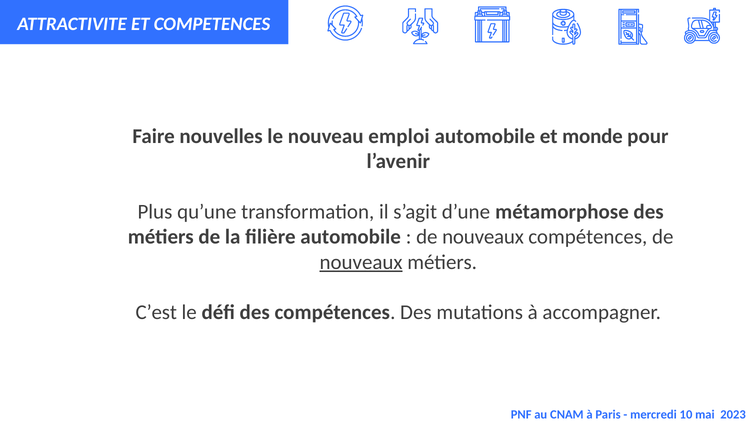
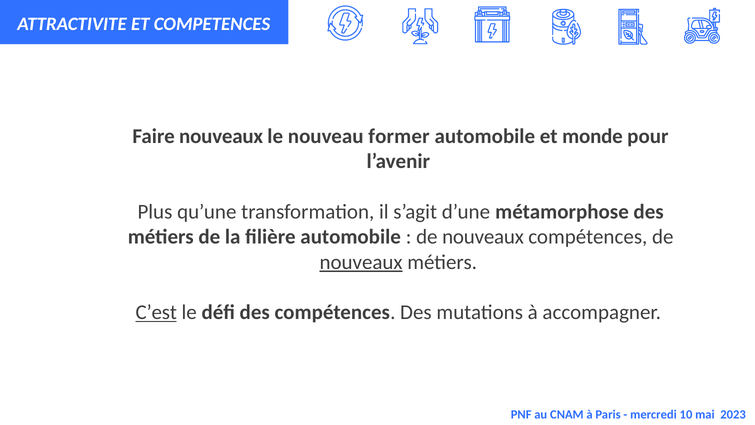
Faire nouvelles: nouvelles -> nouveaux
emploi: emploi -> former
C’est underline: none -> present
